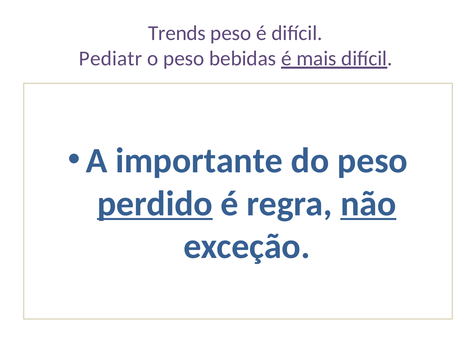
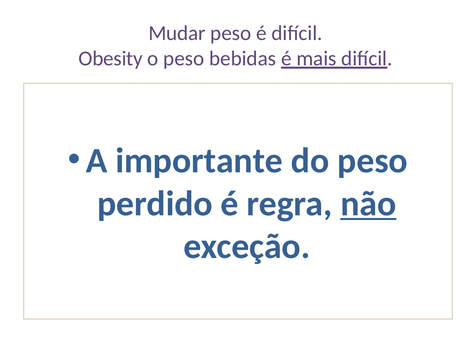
Trends: Trends -> Mudar
Pediatr: Pediatr -> Obesity
perdido underline: present -> none
